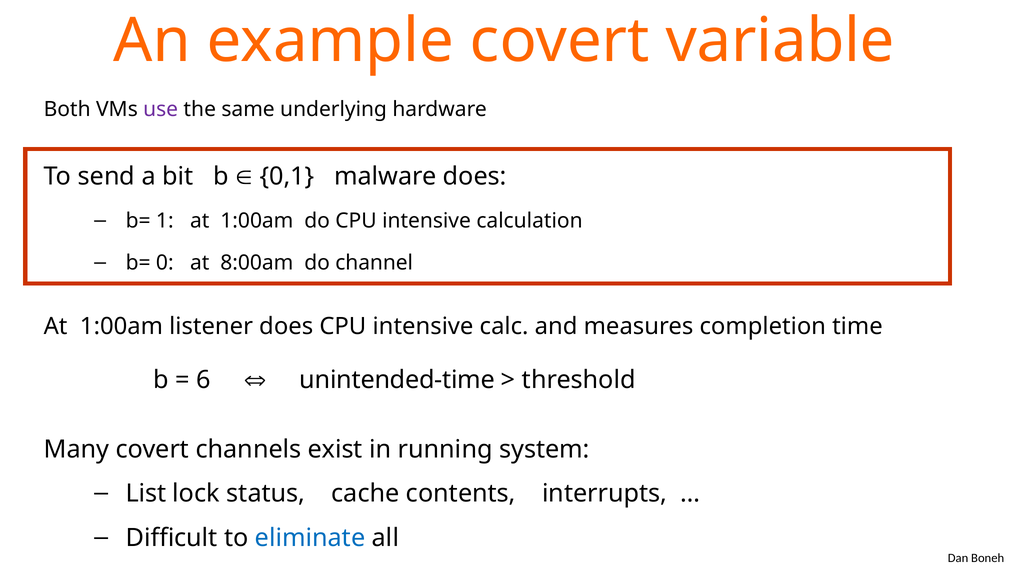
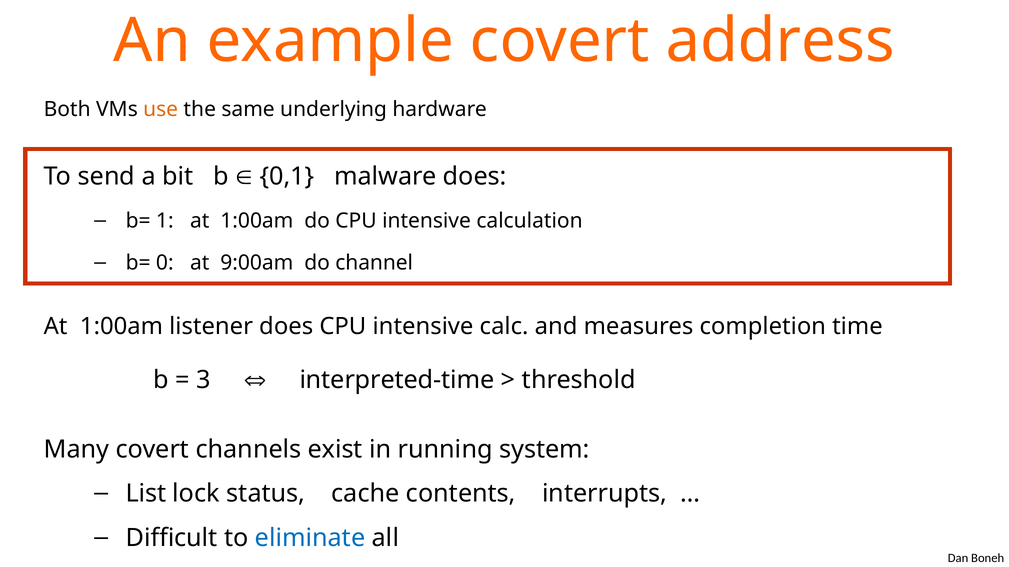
variable: variable -> address
use colour: purple -> orange
8:00am: 8:00am -> 9:00am
6: 6 -> 3
unintended-time: unintended-time -> interpreted-time
